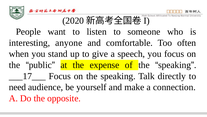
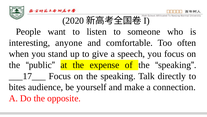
need: need -> bites
